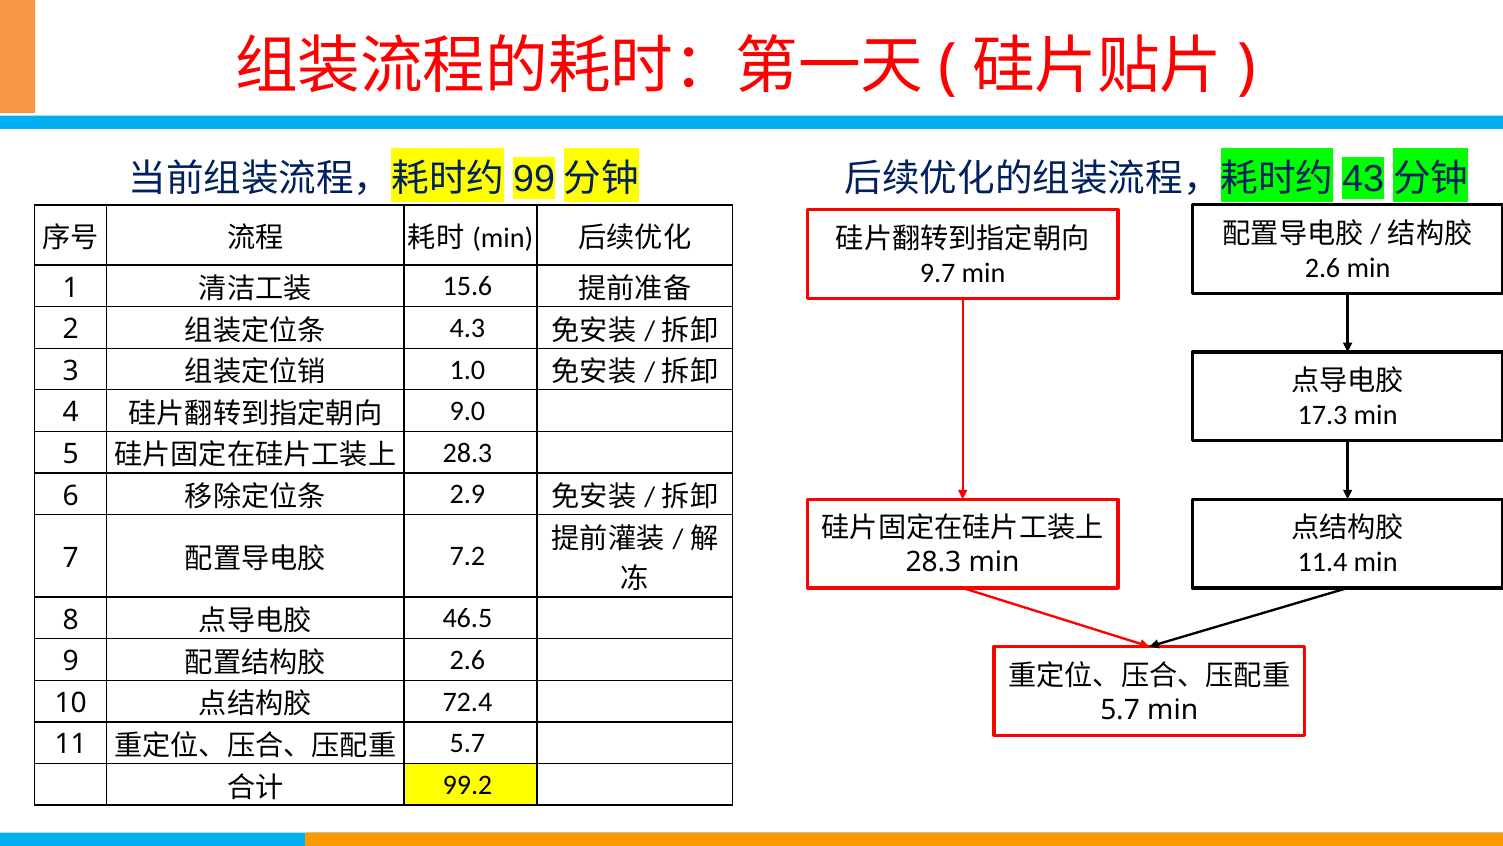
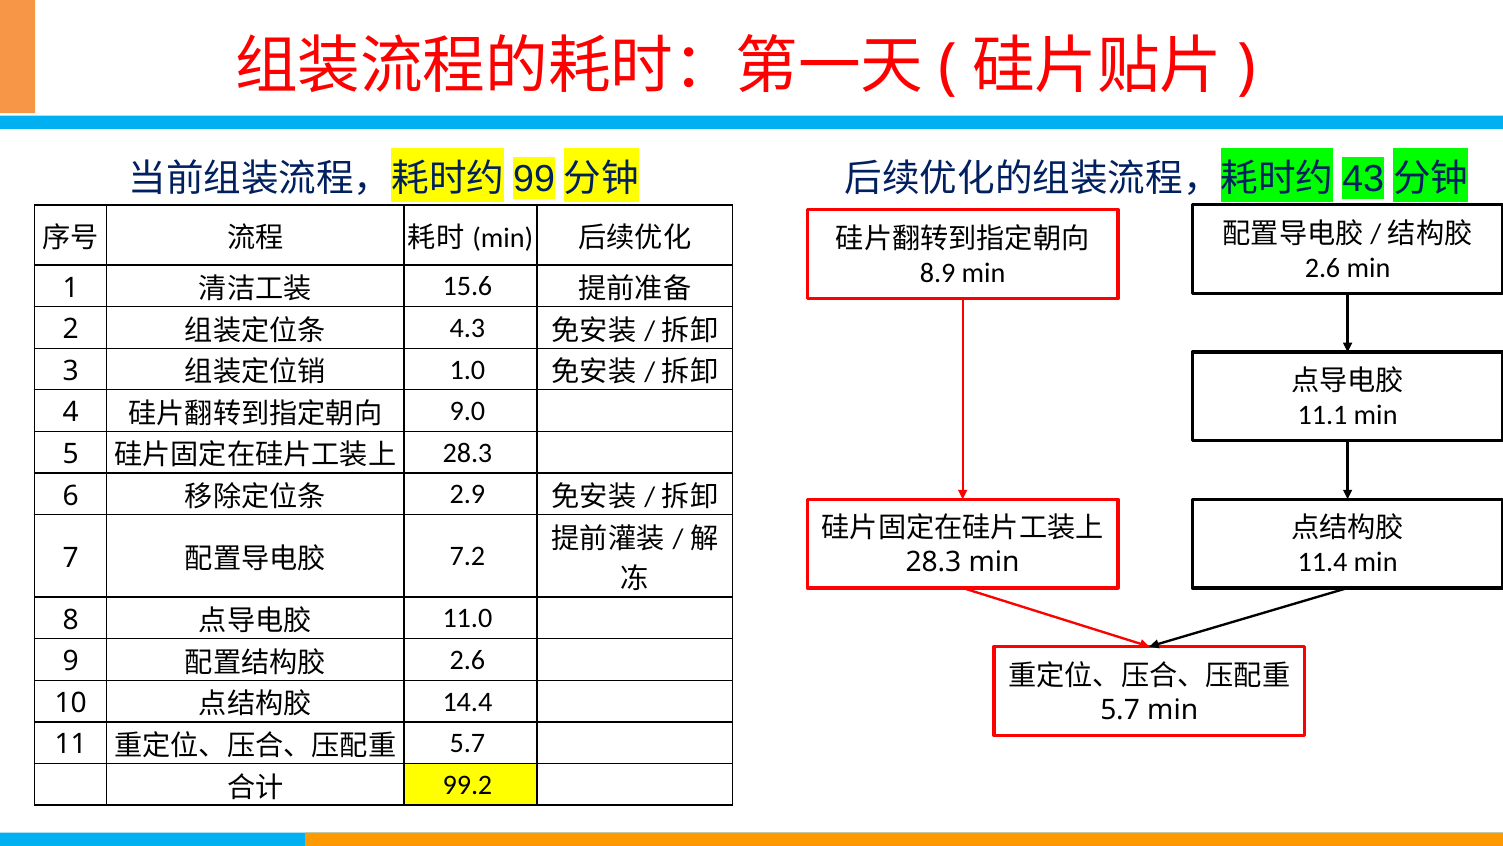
9.7: 9.7 -> 8.9
17.3: 17.3 -> 11.1
46.5: 46.5 -> 11.0
72.4: 72.4 -> 14.4
